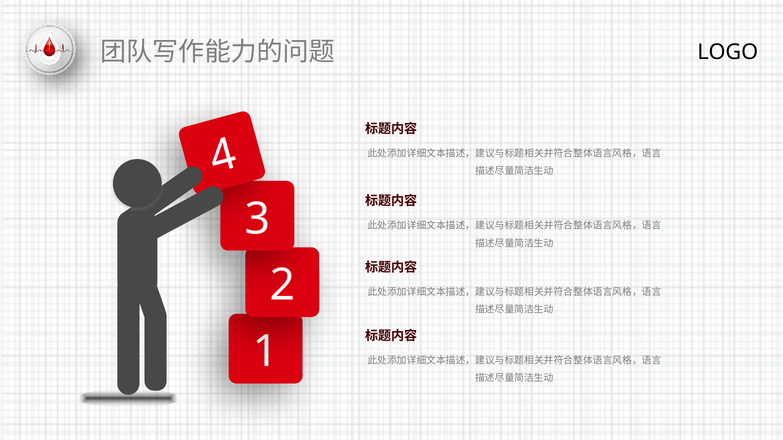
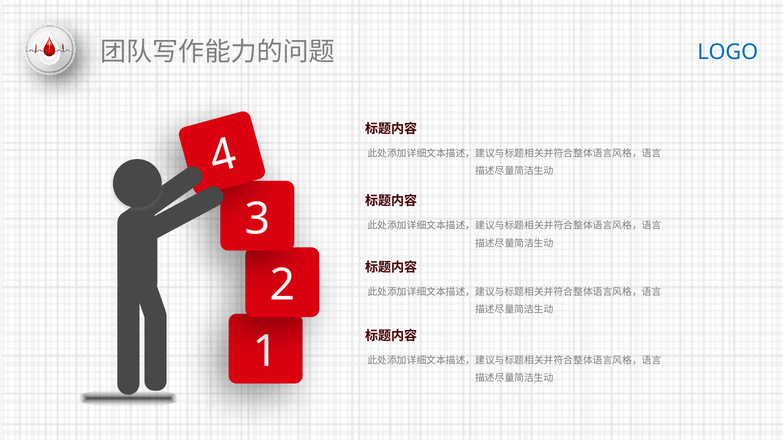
LOGO colour: black -> blue
